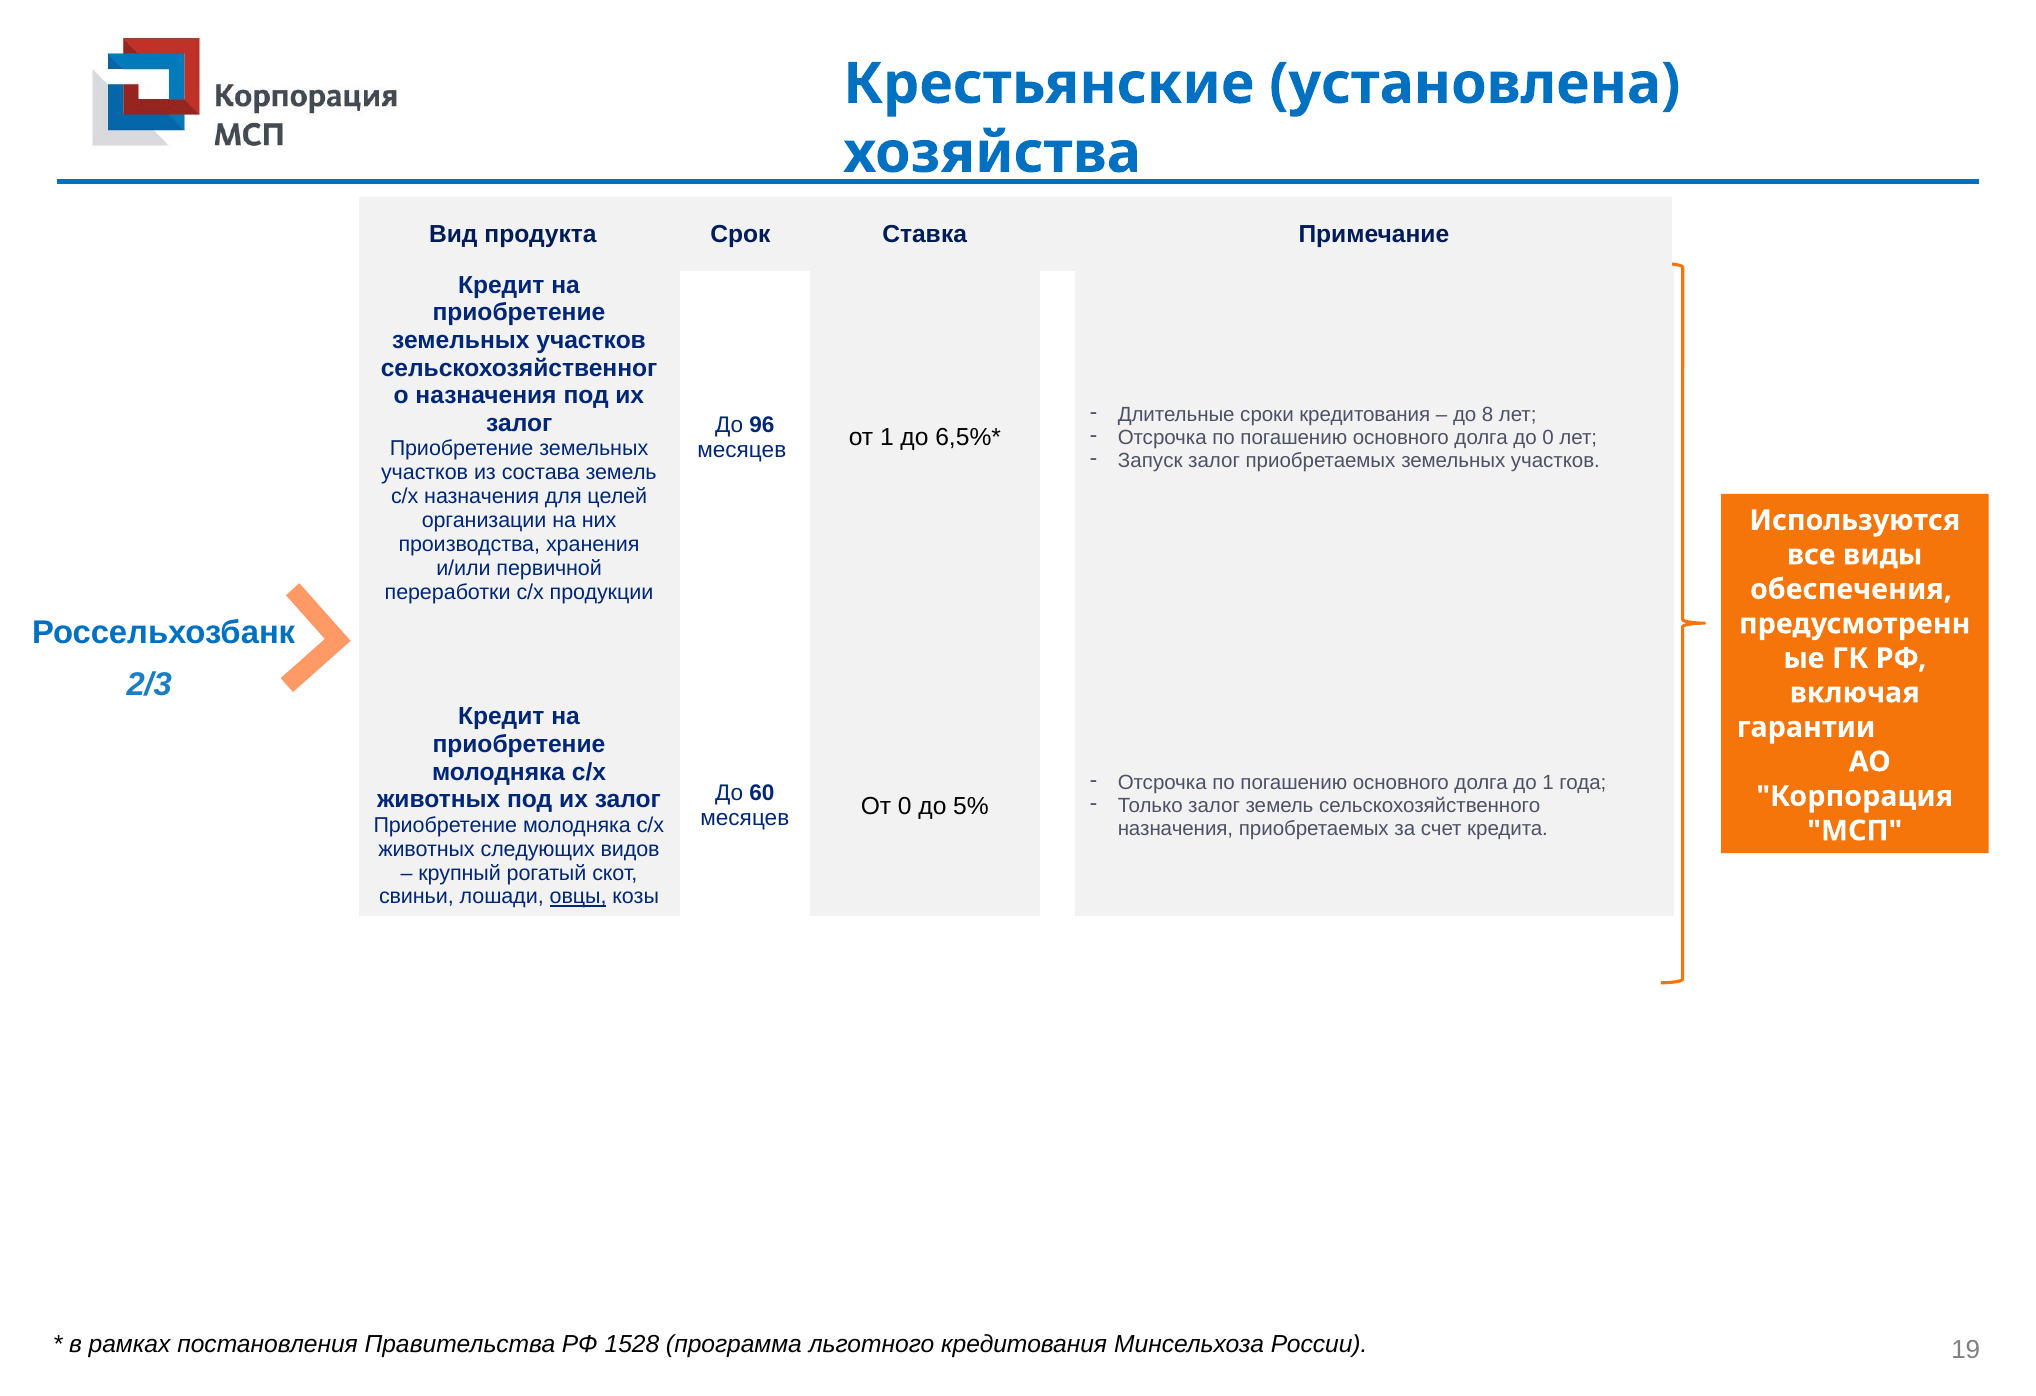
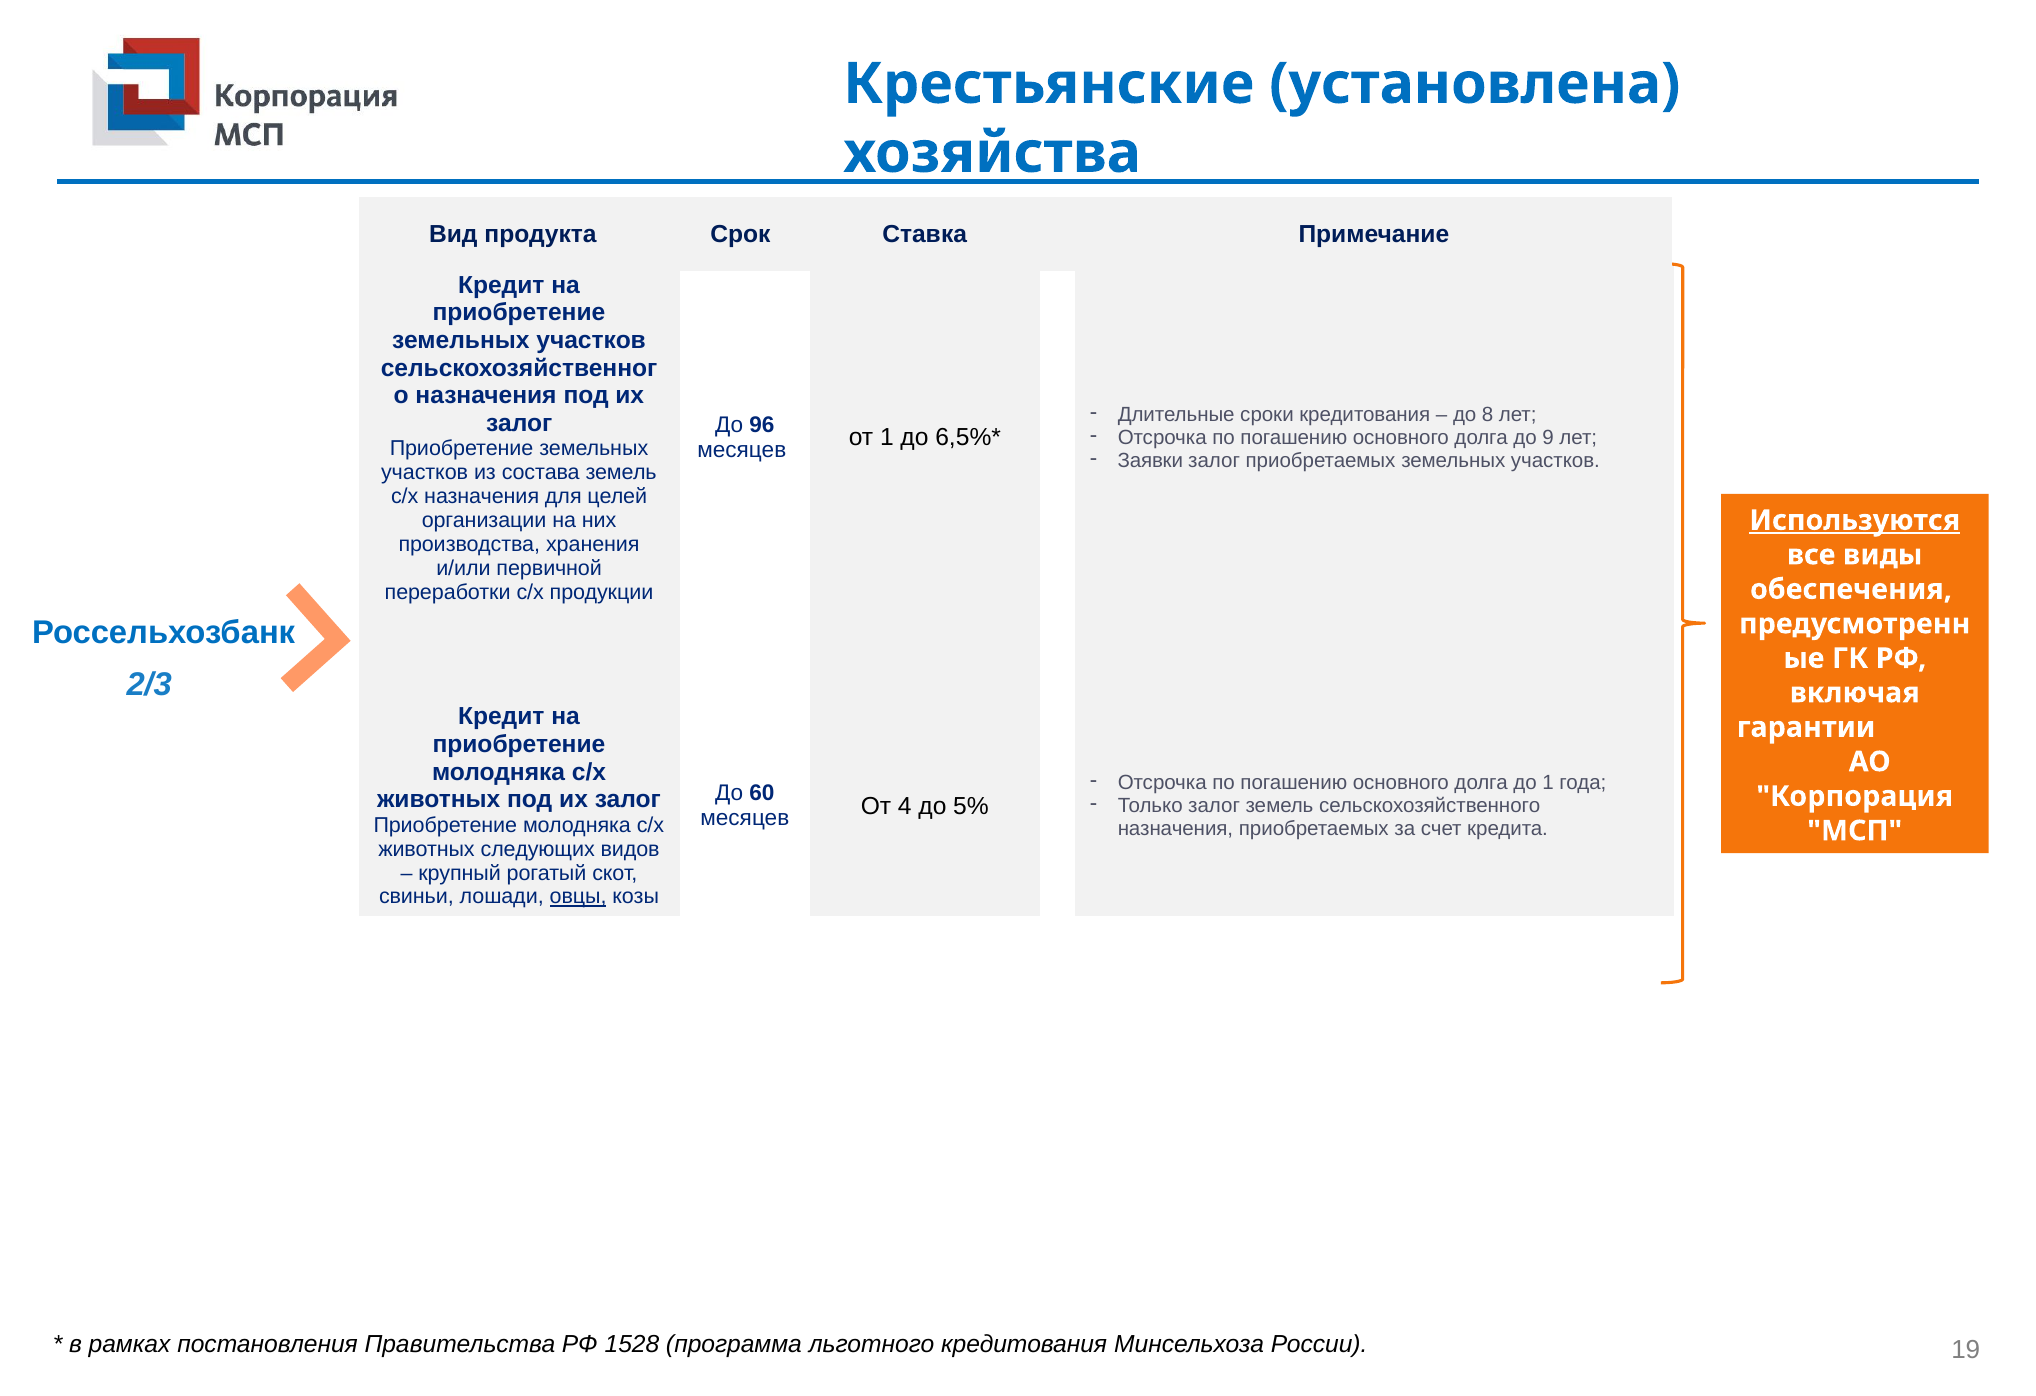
до 0: 0 -> 9
Запуск: Запуск -> Заявки
Используются underline: none -> present
От 0: 0 -> 4
